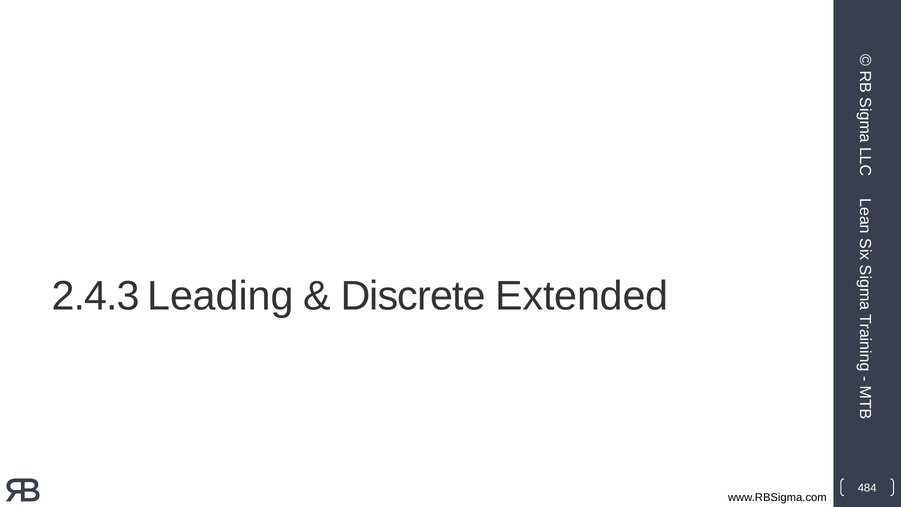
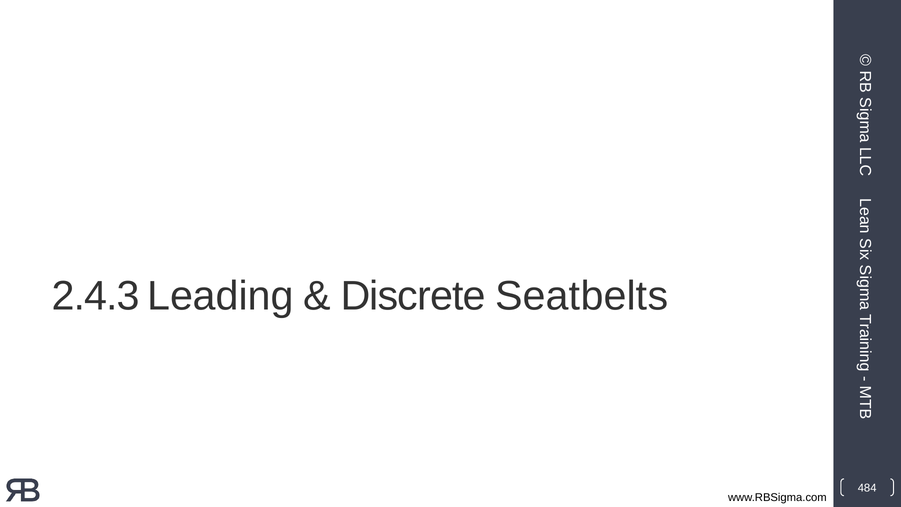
Extended: Extended -> Seatbelts
